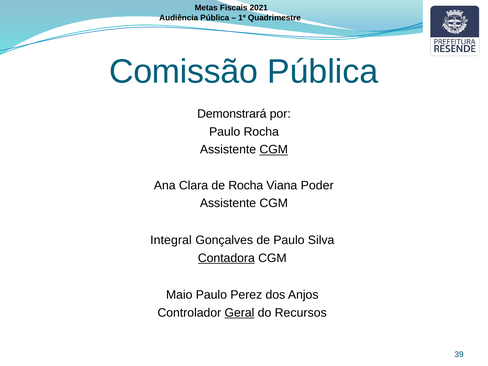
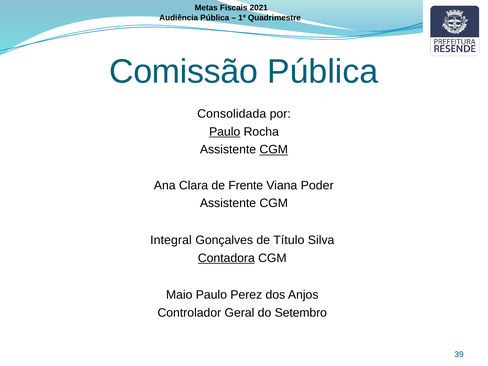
Demonstrará: Demonstrará -> Consolidada
Paulo at (225, 132) underline: none -> present
de Rocha: Rocha -> Frente
de Paulo: Paulo -> Título
Geral underline: present -> none
Recursos: Recursos -> Setembro
